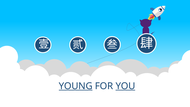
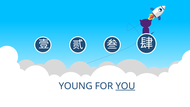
YOUNG underline: present -> none
